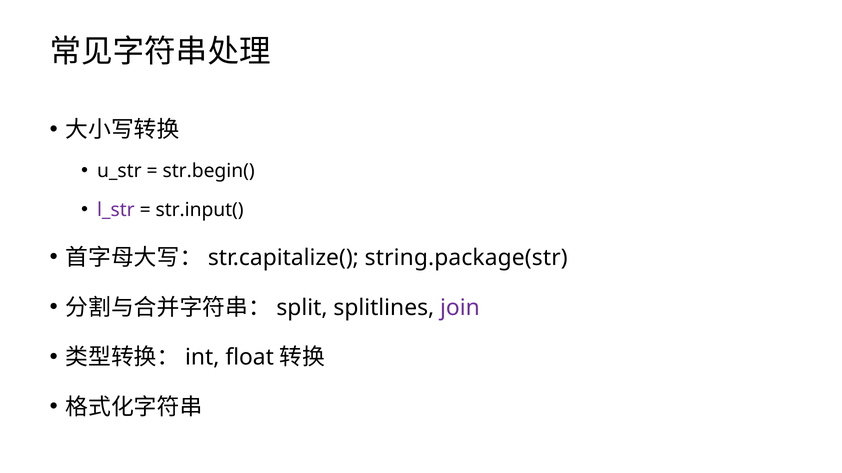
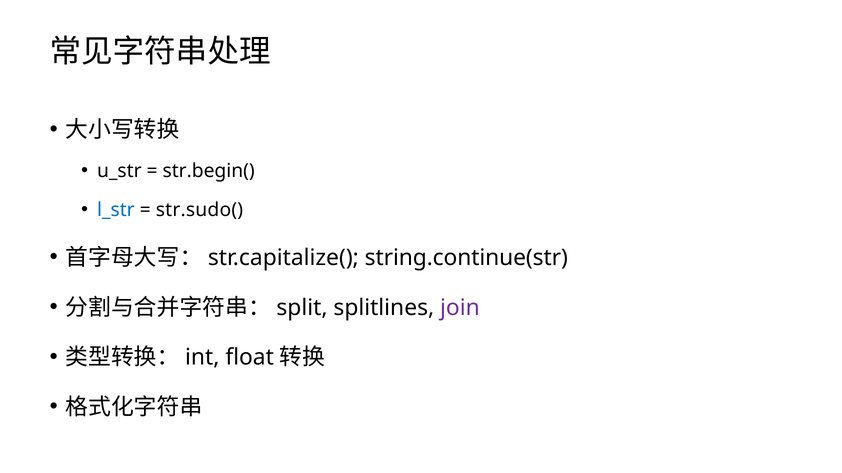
l_str colour: purple -> blue
str.input(: str.input( -> str.sudo(
string.package(str: string.package(str -> string.continue(str
